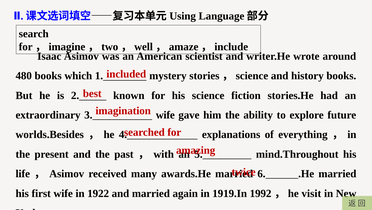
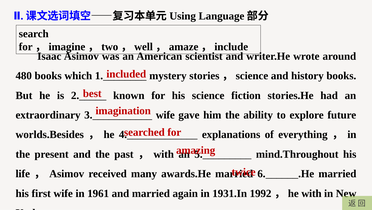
1922: 1922 -> 1961
1919.In: 1919.In -> 1931.In
he visit: visit -> with
